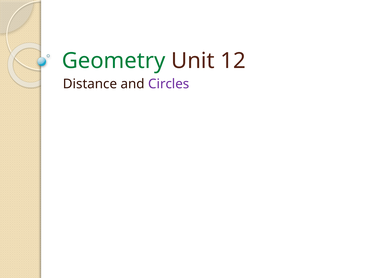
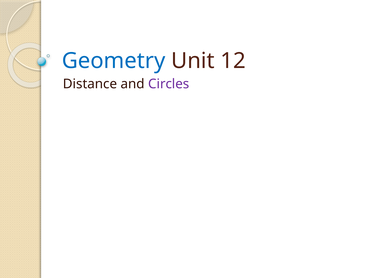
Geometry colour: green -> blue
